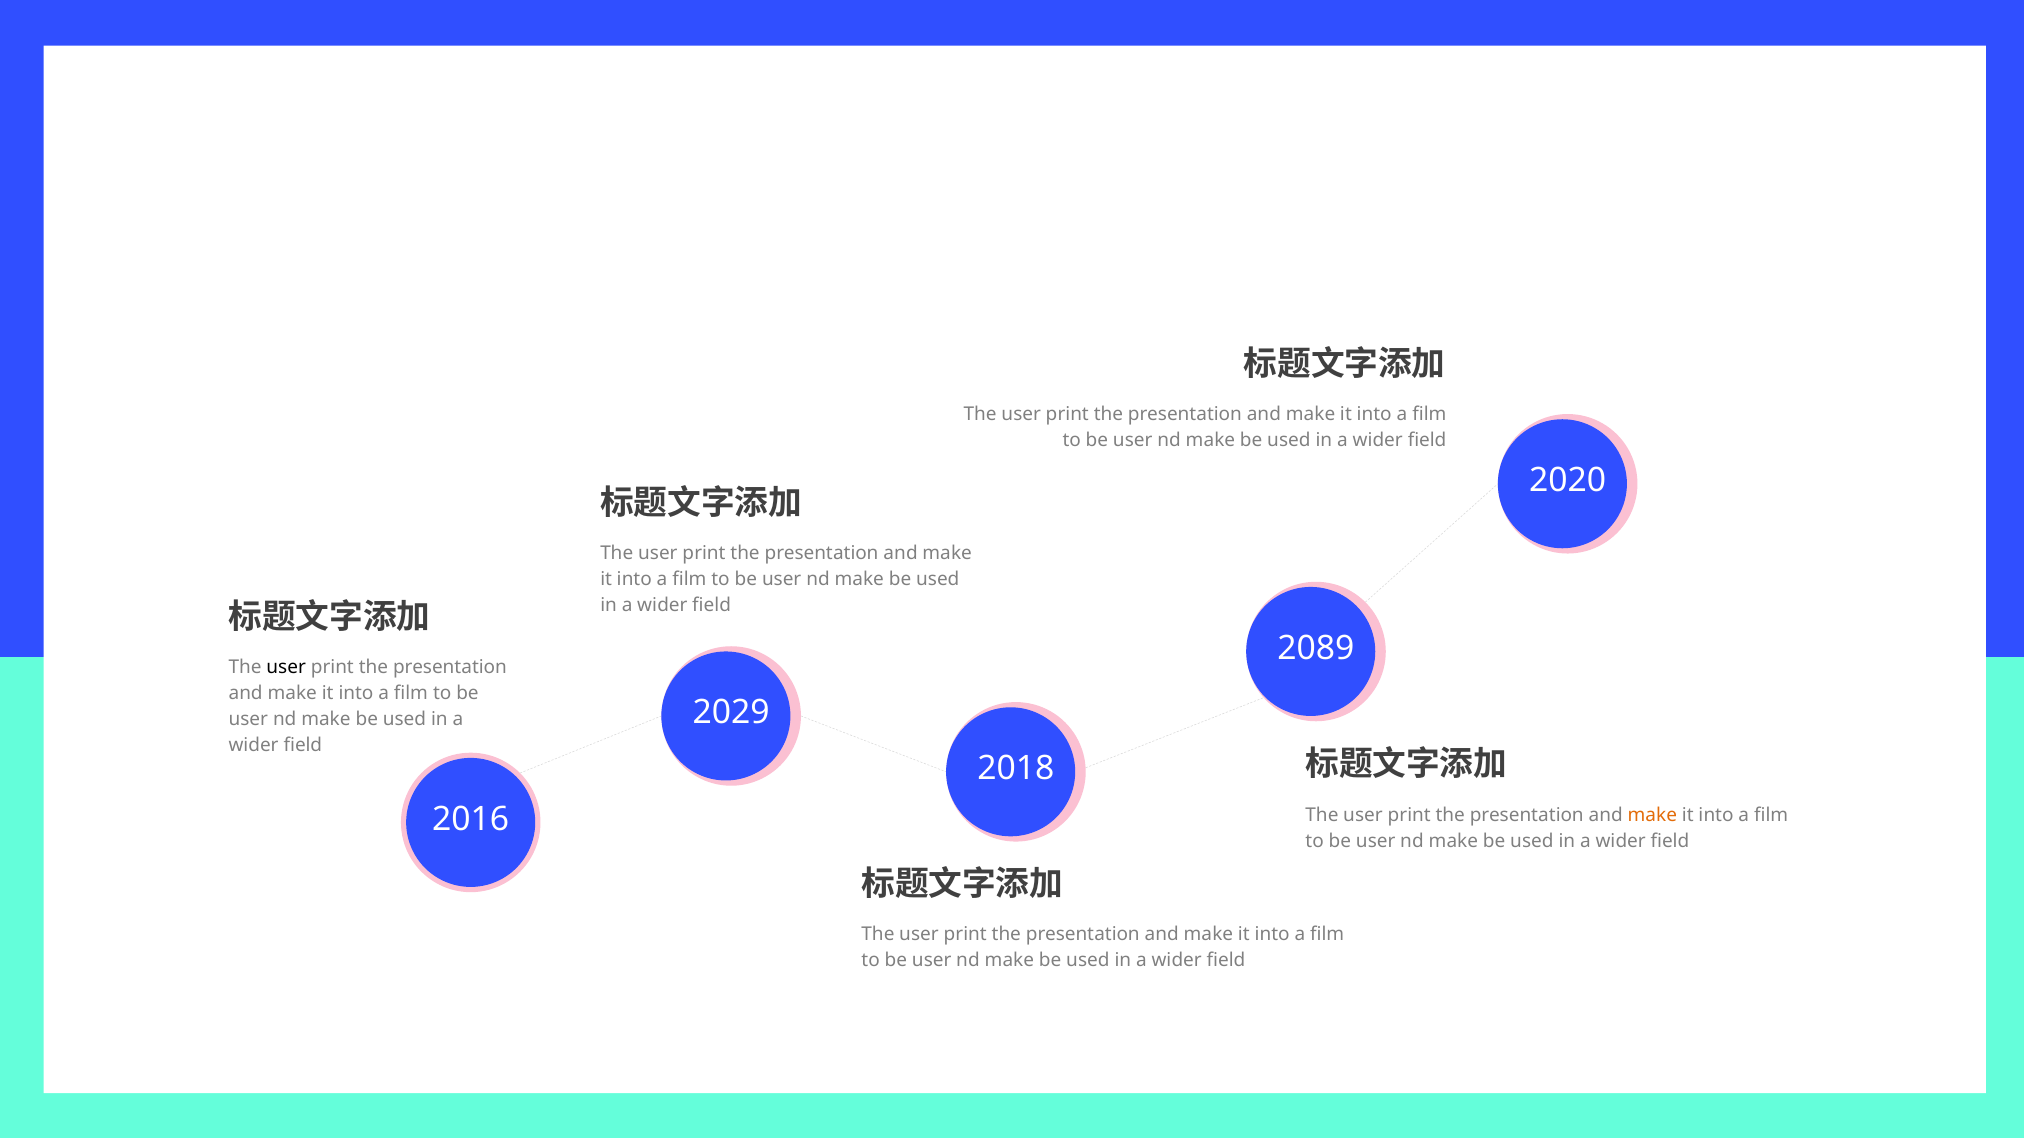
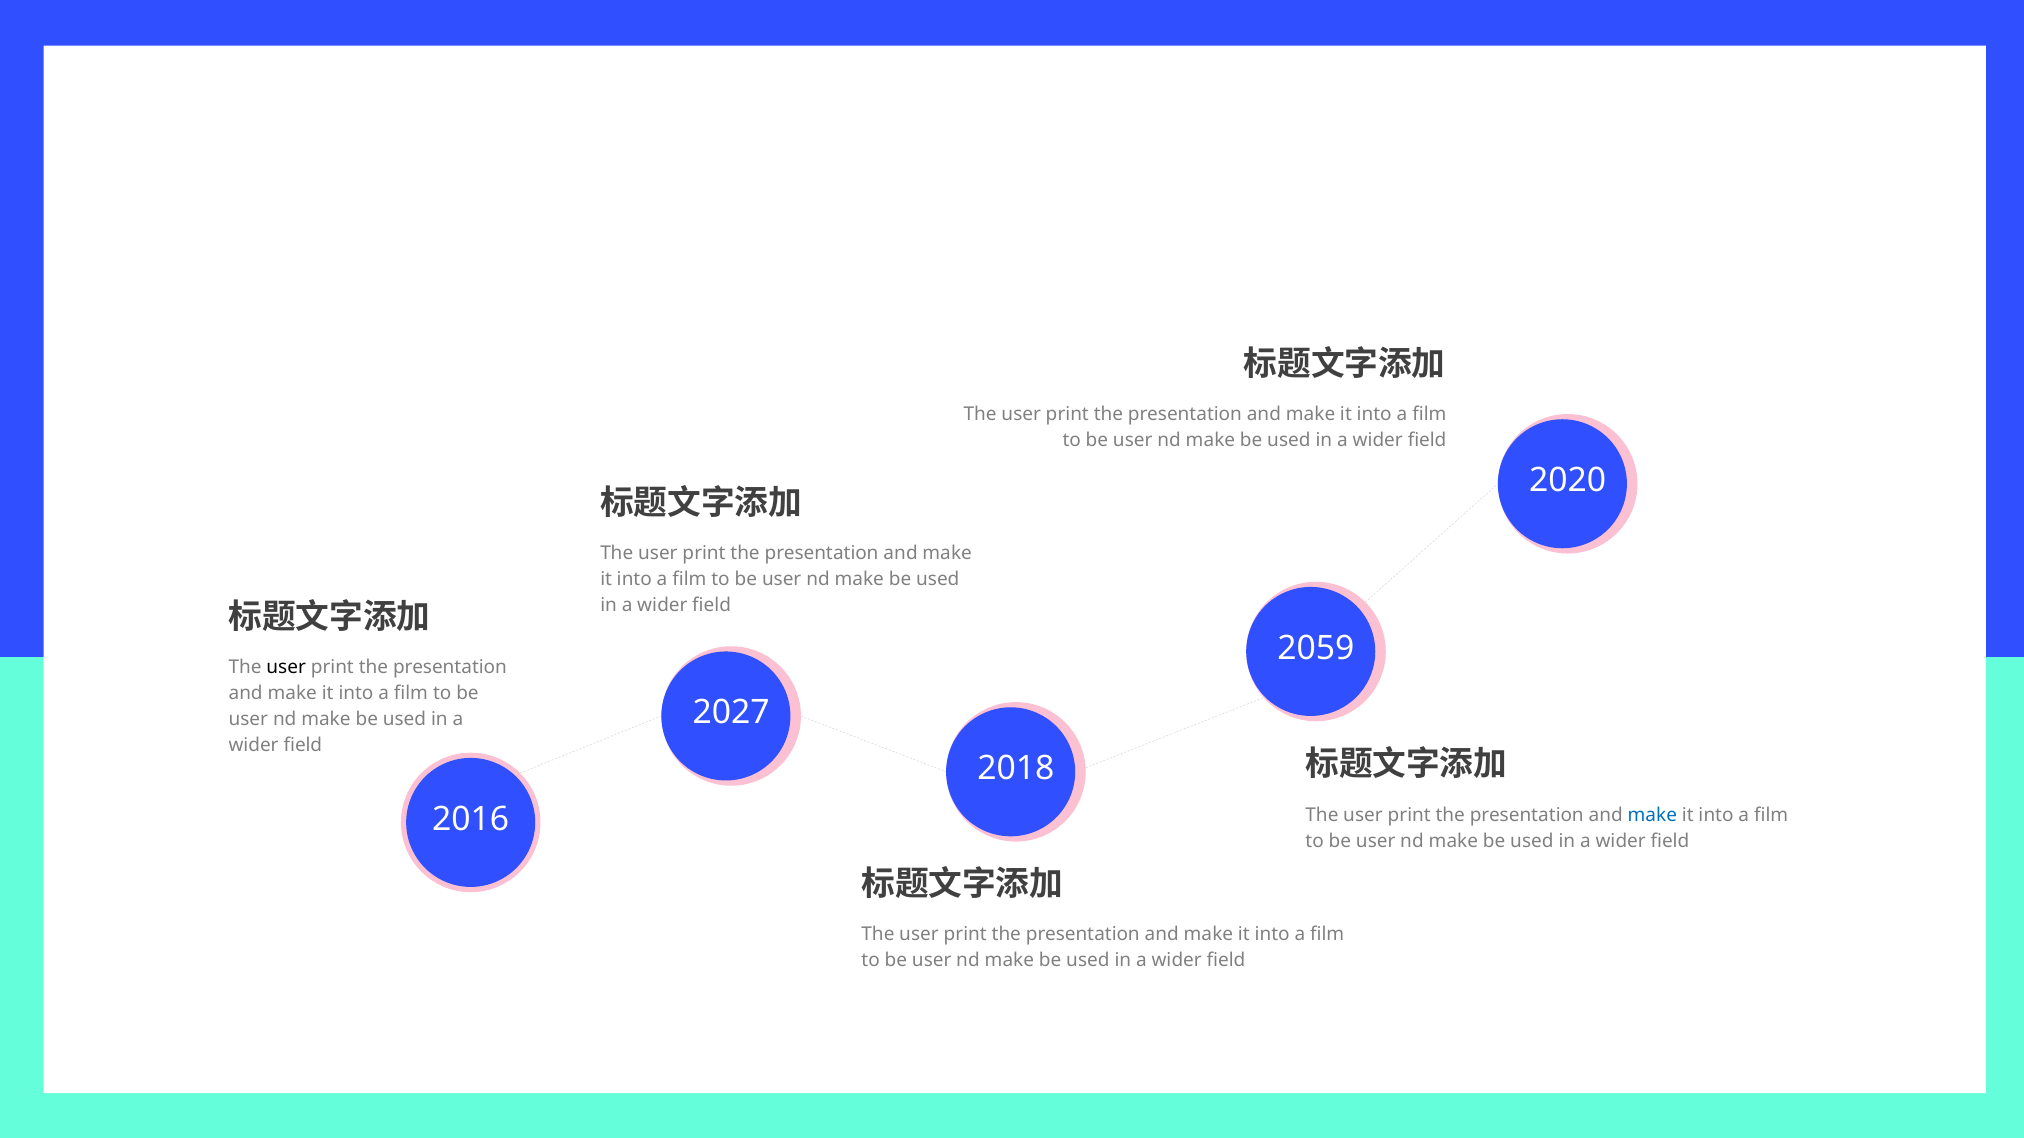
2089: 2089 -> 2059
2029: 2029 -> 2027
make at (1652, 815) colour: orange -> blue
